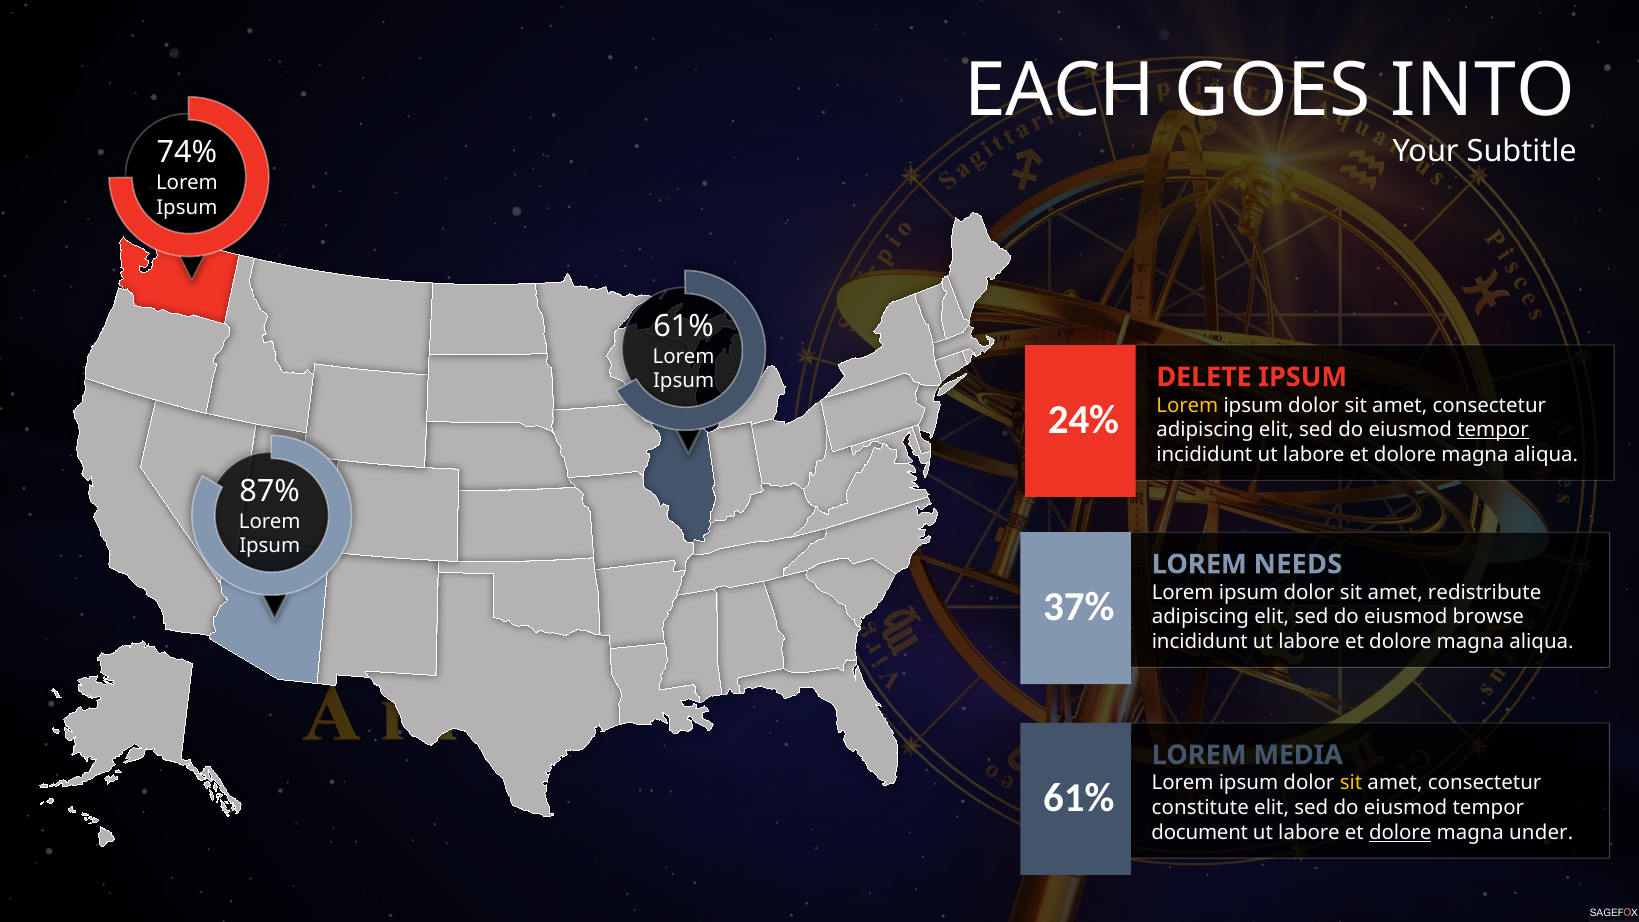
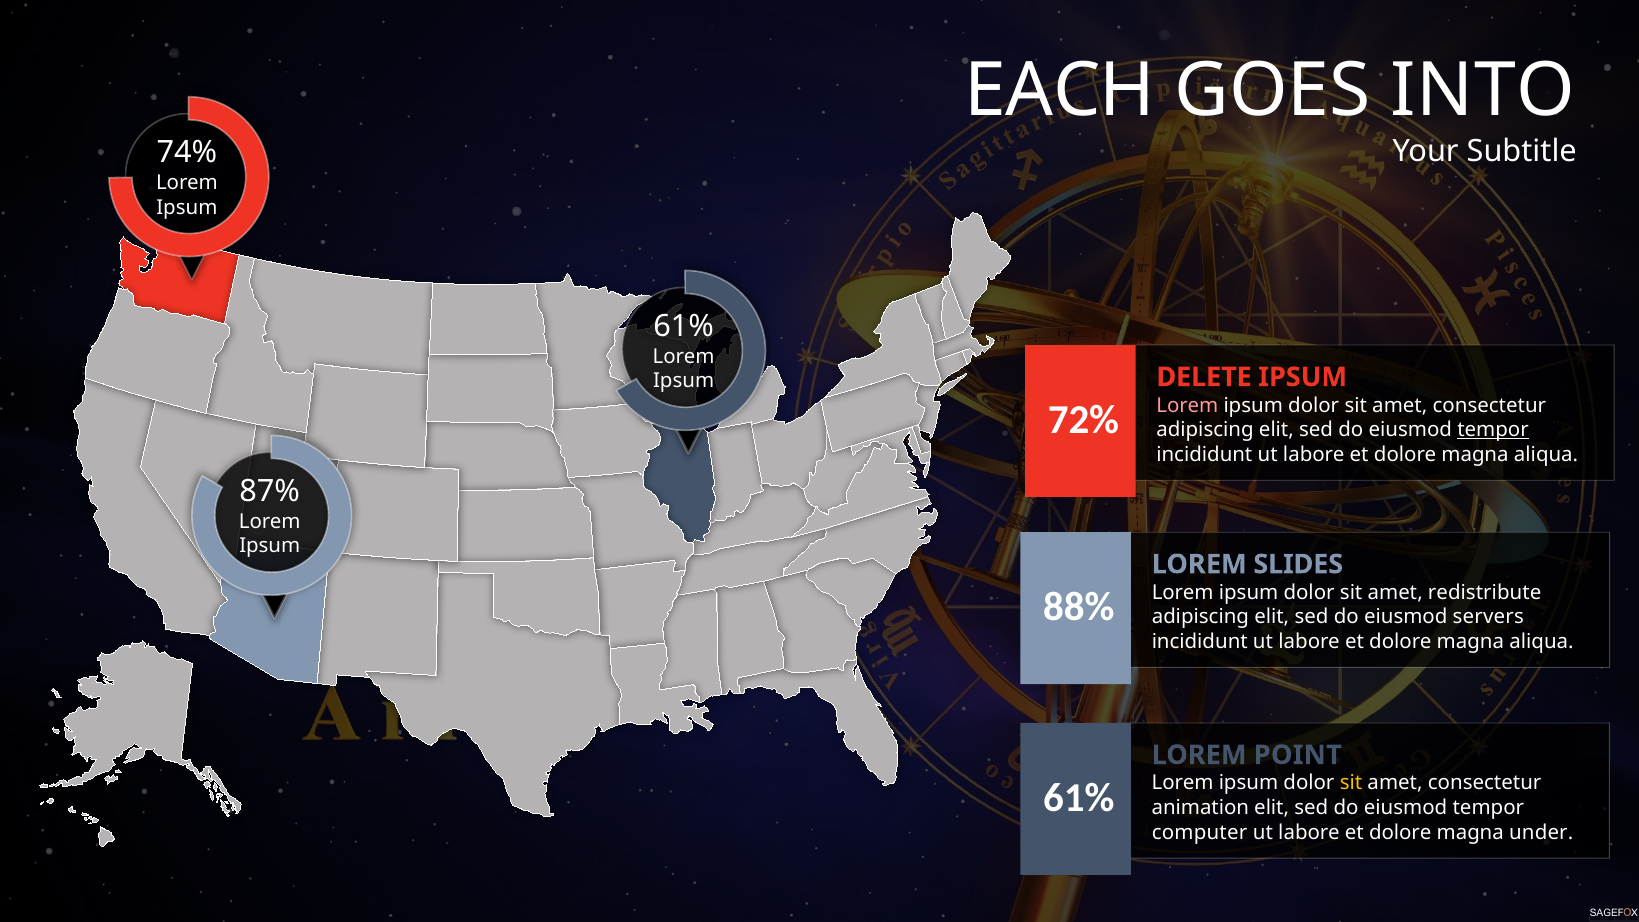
Lorem at (1187, 405) colour: yellow -> pink
24%: 24% -> 72%
NEEDS: NEEDS -> SLIDES
37%: 37% -> 88%
browse: browse -> servers
MEDIA: MEDIA -> POINT
constitute: constitute -> animation
document: document -> computer
dolore at (1400, 832) underline: present -> none
